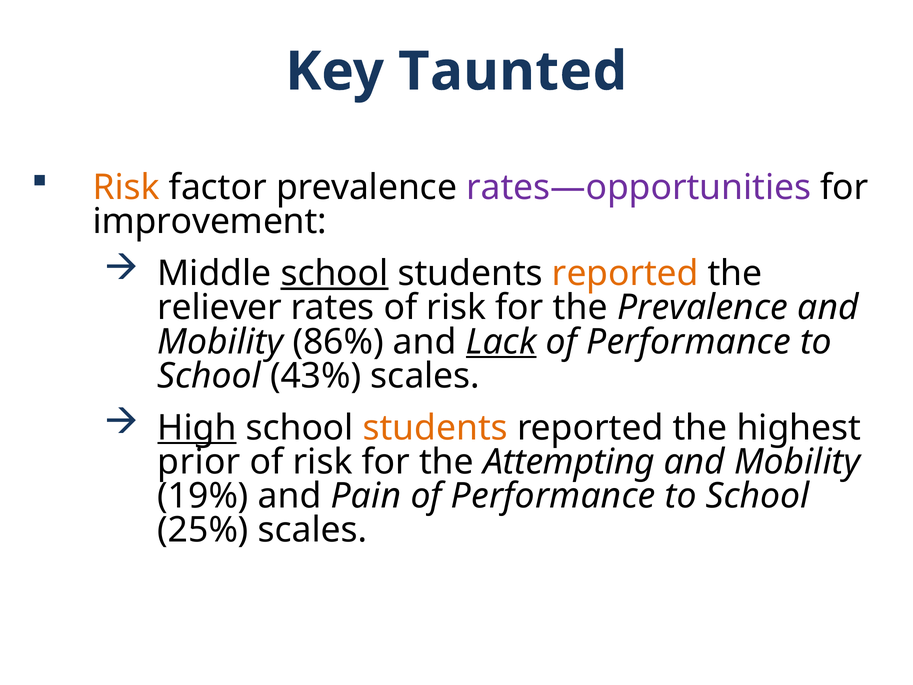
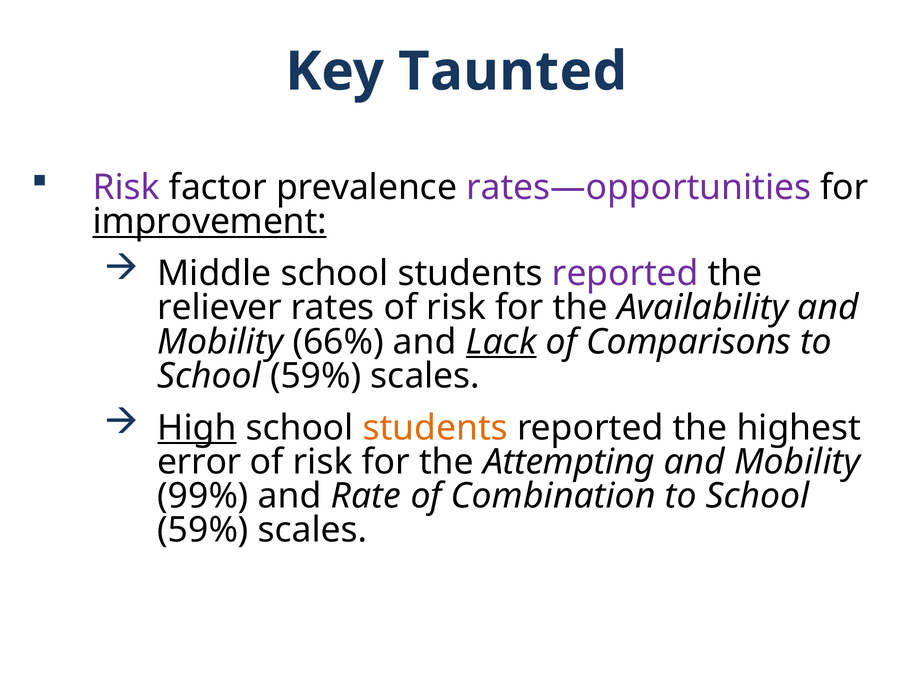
Risk at (126, 187) colour: orange -> purple
improvement underline: none -> present
school at (335, 273) underline: present -> none
reported at (625, 273) colour: orange -> purple
the Prevalence: Prevalence -> Availability
86%: 86% -> 66%
Performance at (689, 342): Performance -> Comparisons
43% at (316, 376): 43% -> 59%
prior: prior -> error
19%: 19% -> 99%
Pain: Pain -> Rate
Performance at (553, 496): Performance -> Combination
25% at (203, 530): 25% -> 59%
